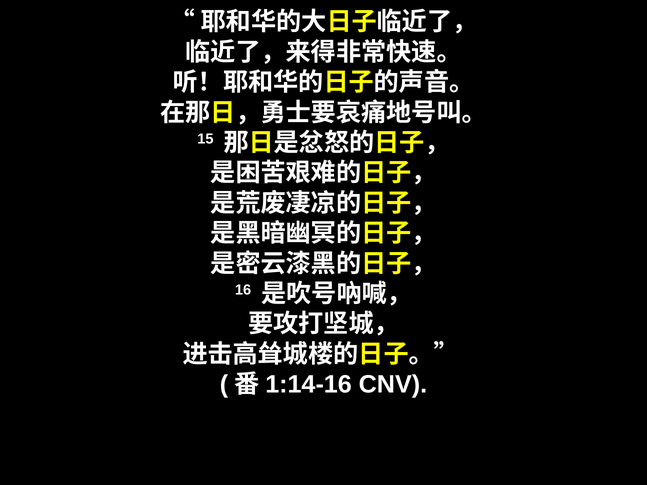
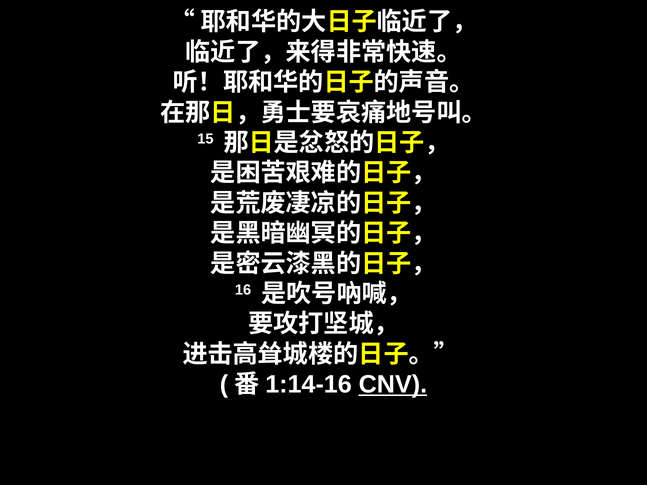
CNV underline: none -> present
